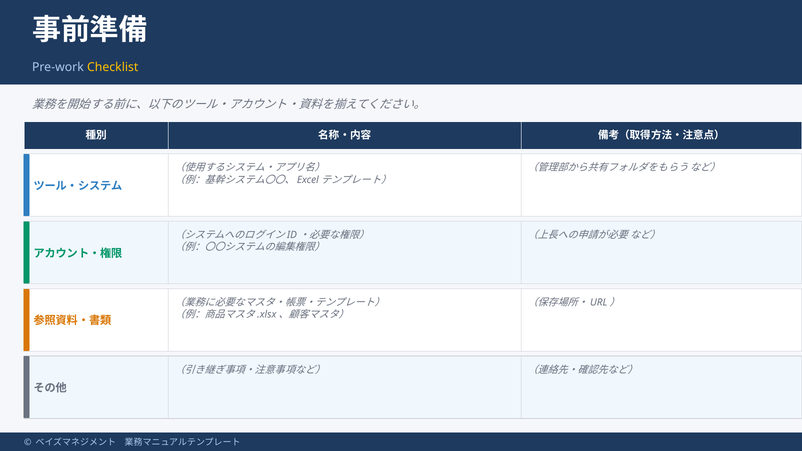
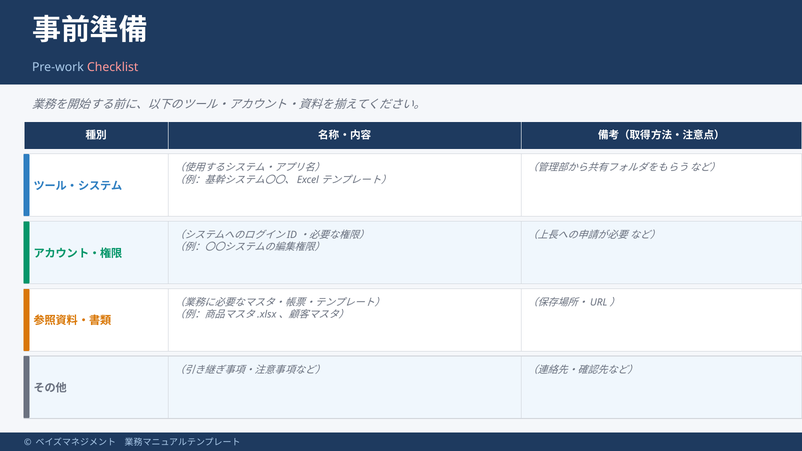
Checklist colour: yellow -> pink
